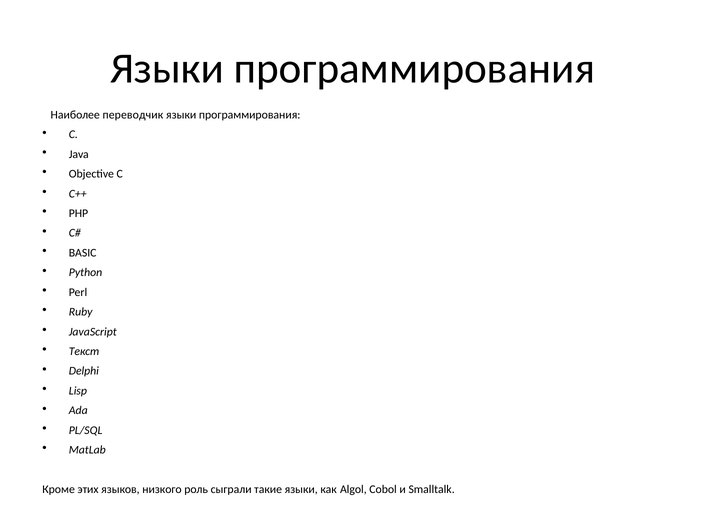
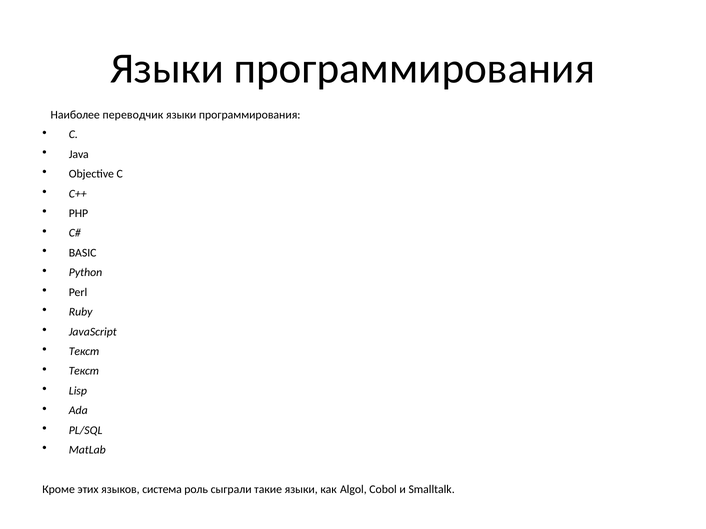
Delphi at (84, 371): Delphi -> Текст
низкого: низкого -> система
